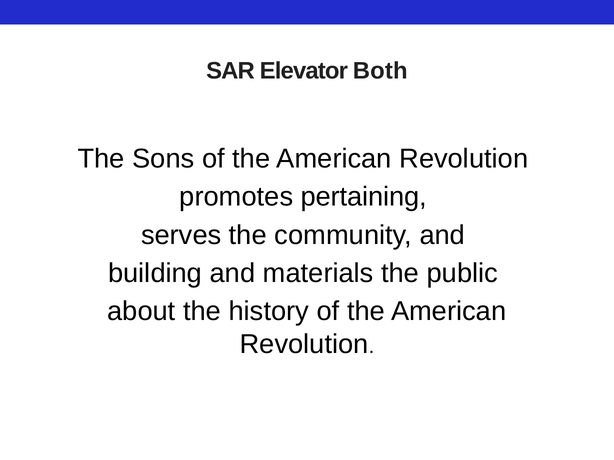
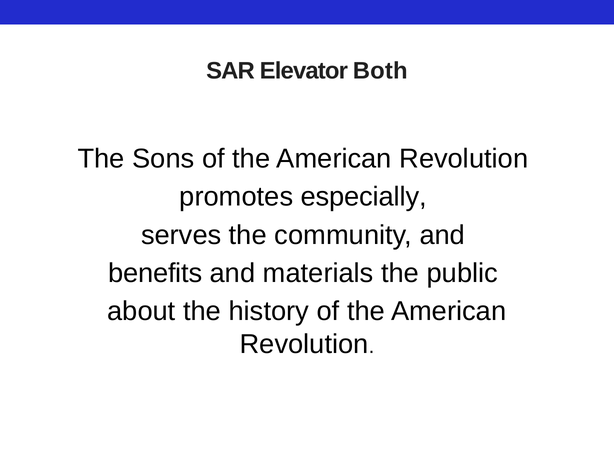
pertaining: pertaining -> especially
building: building -> benefits
